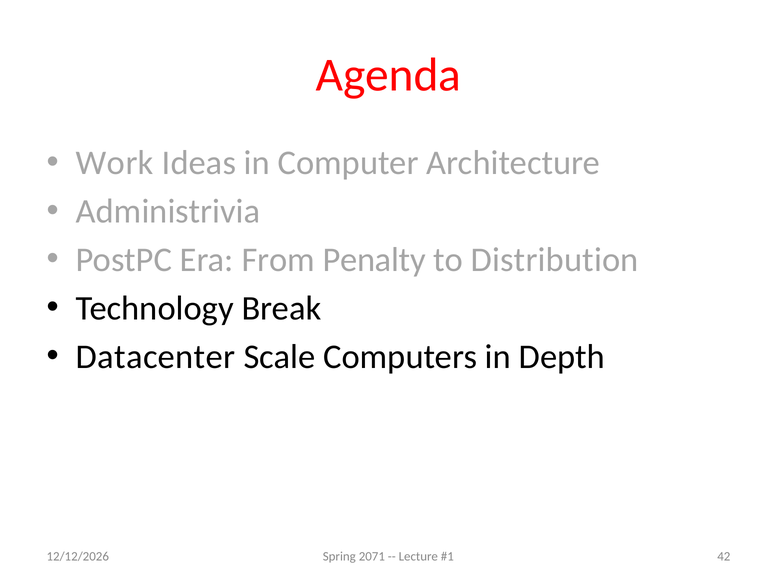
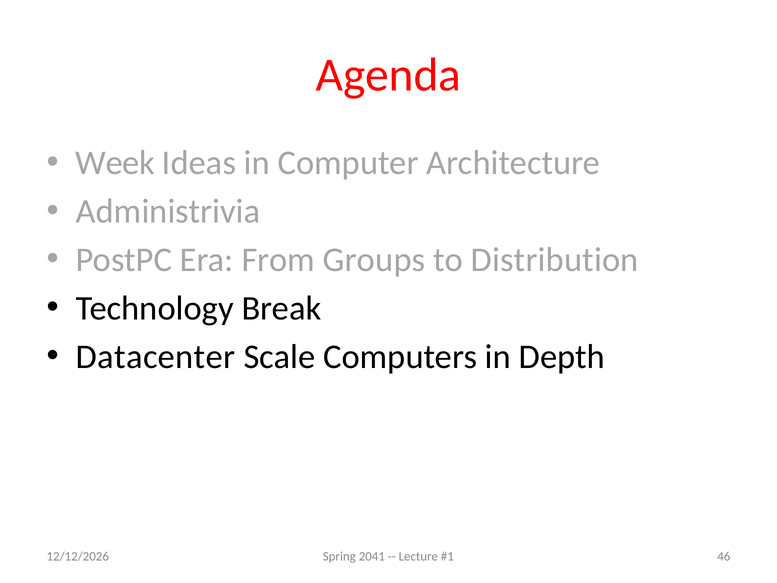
Work: Work -> Week
Penalty: Penalty -> Groups
2071: 2071 -> 2041
42: 42 -> 46
